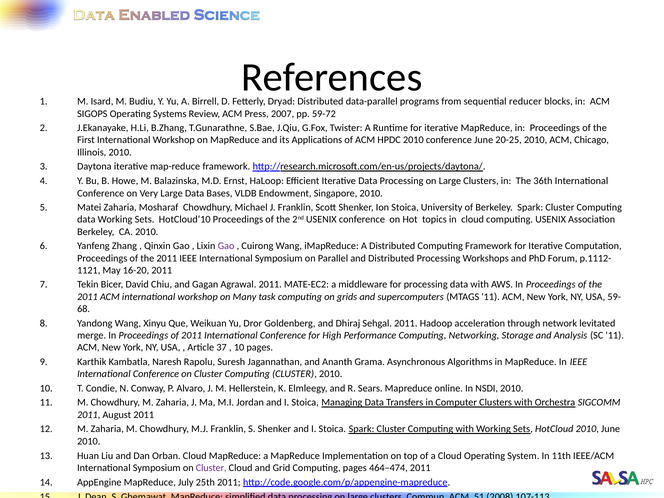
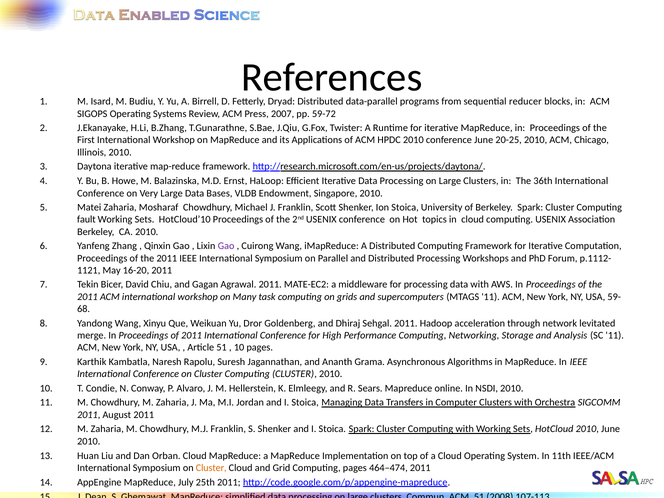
data at (86, 220): data -> fault
Article 37: 37 -> 51
Cluster at (211, 468) colour: purple -> orange
